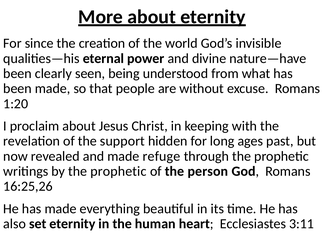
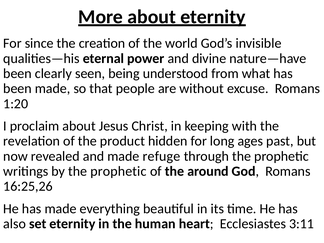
support: support -> product
person: person -> around
